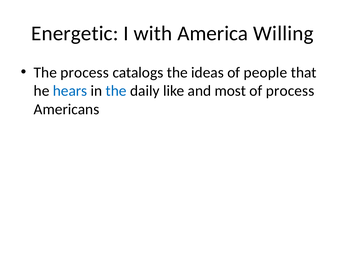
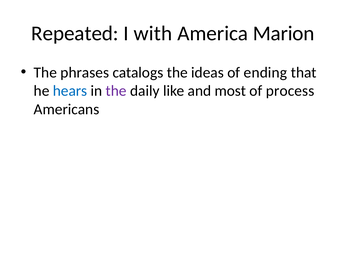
Energetic: Energetic -> Repeated
Willing: Willing -> Marion
The process: process -> phrases
people: people -> ending
the at (116, 91) colour: blue -> purple
